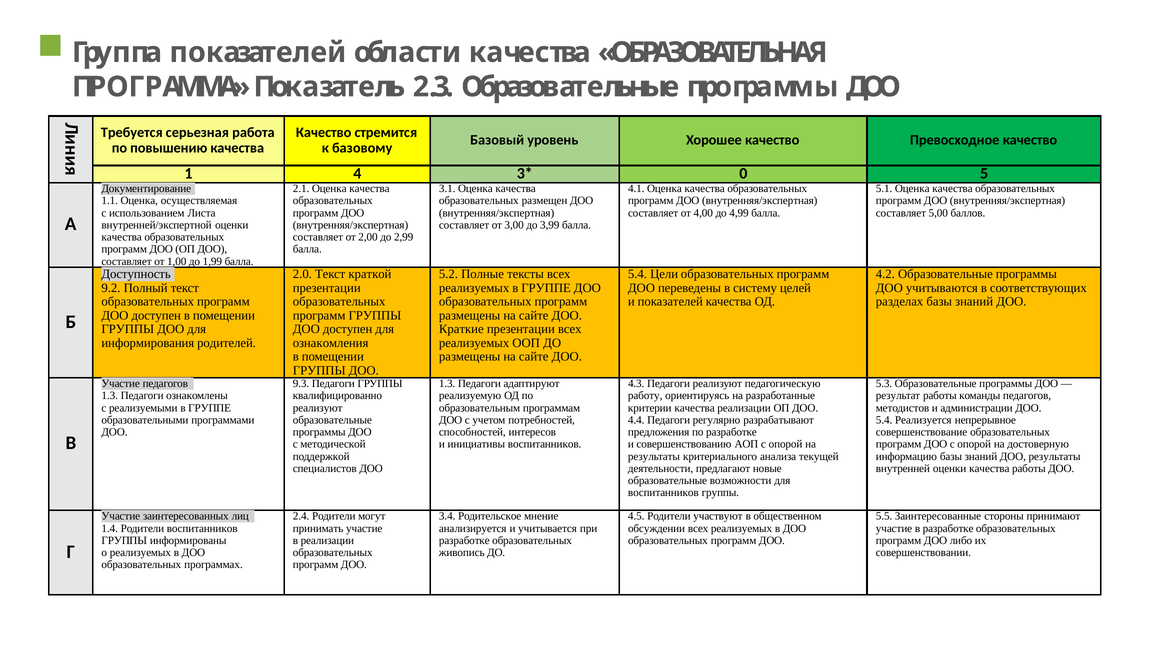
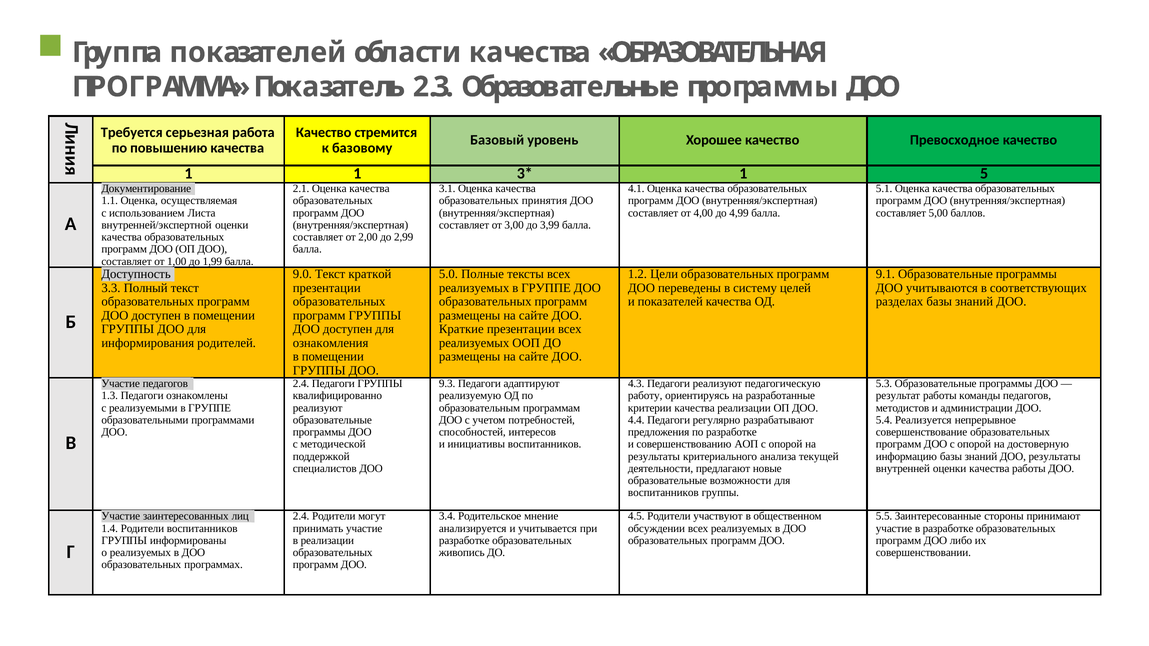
1 4: 4 -> 1
0 at (743, 174): 0 -> 1
размещен: размещен -> принятия
2.0: 2.0 -> 9.0
5.2: 5.2 -> 5.0
5.4 at (638, 274): 5.4 -> 1.2
4.2: 4.2 -> 9.1
9.2: 9.2 -> 3.3
9.3 at (301, 384): 9.3 -> 2.4
1.3 at (447, 384): 1.3 -> 9.3
